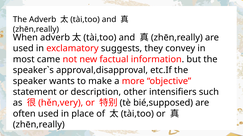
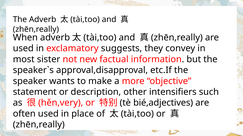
came: came -> sister
bié,supposed: bié,supposed -> bié,adjectives
